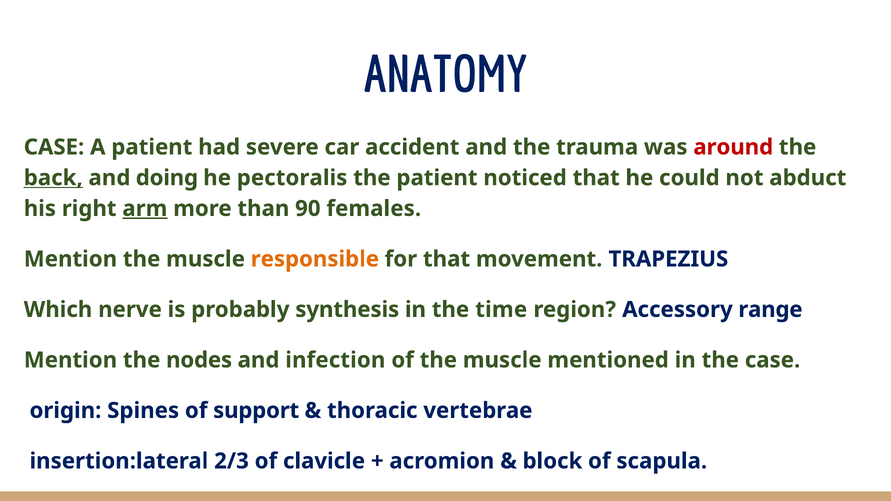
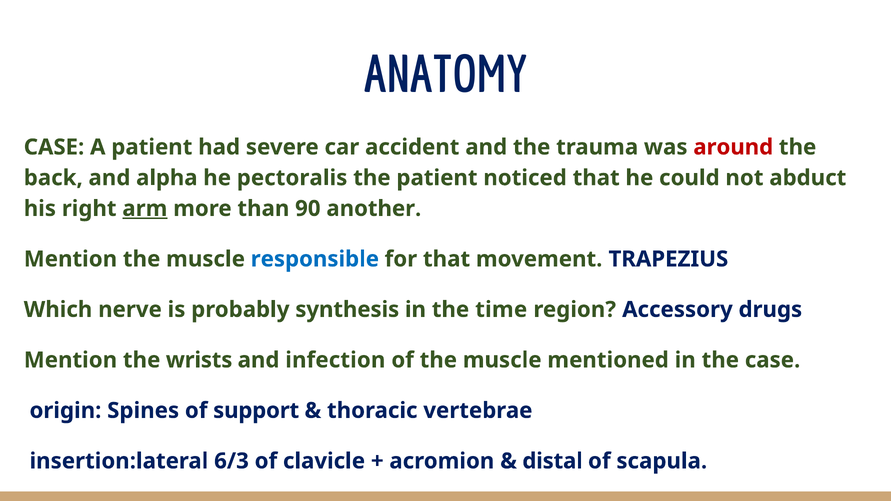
back underline: present -> none
doing: doing -> alpha
females: females -> another
responsible colour: orange -> blue
range: range -> drugs
nodes: nodes -> wrists
2/3: 2/3 -> 6/3
block: block -> distal
